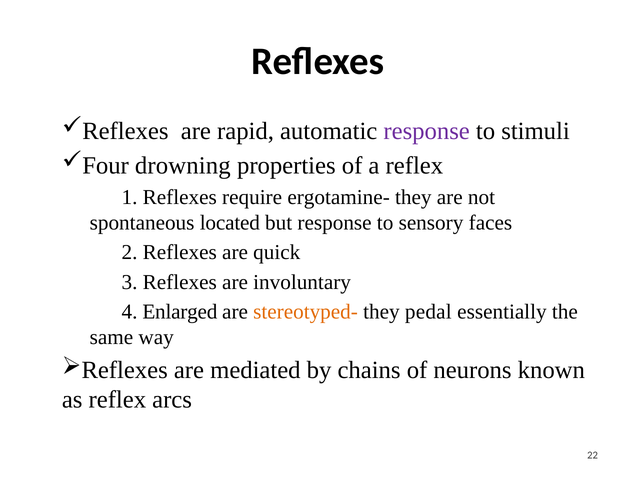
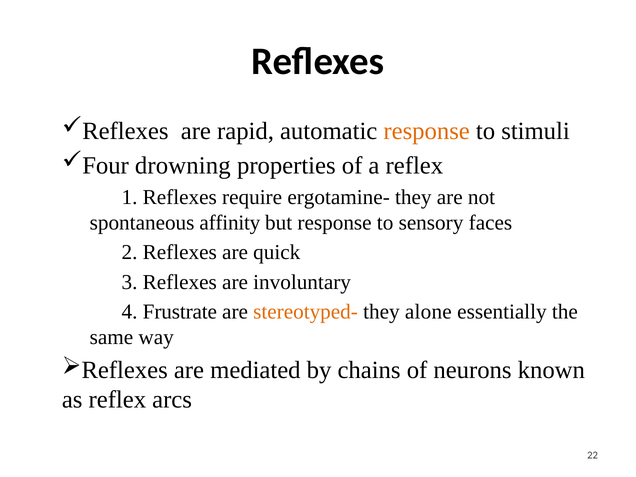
response at (427, 131) colour: purple -> orange
located: located -> affinity
Enlarged: Enlarged -> Frustrate
pedal: pedal -> alone
